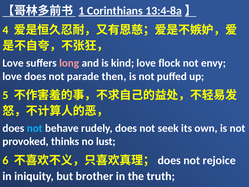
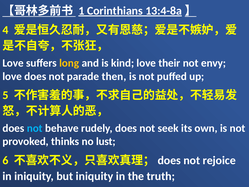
long colour: pink -> yellow
flock: flock -> their
but brother: brother -> iniquity
